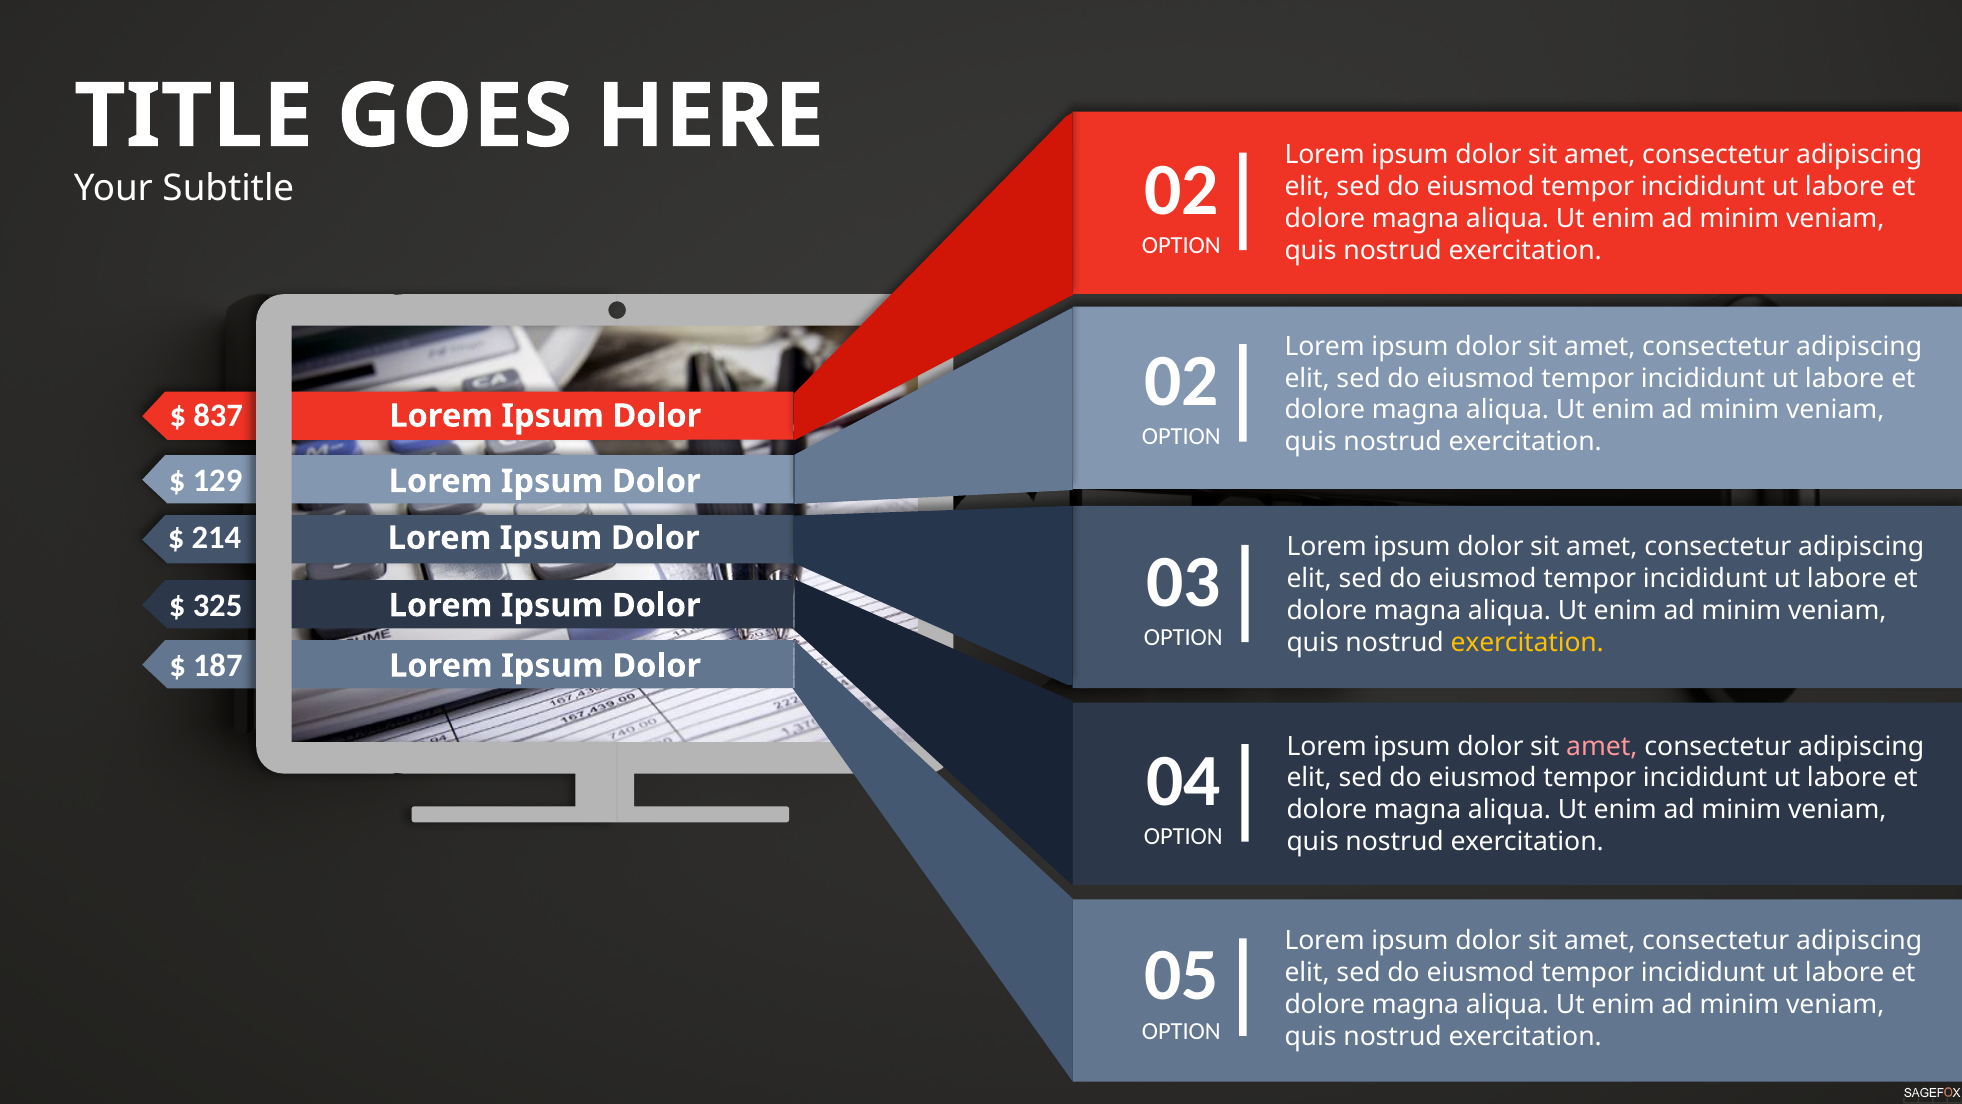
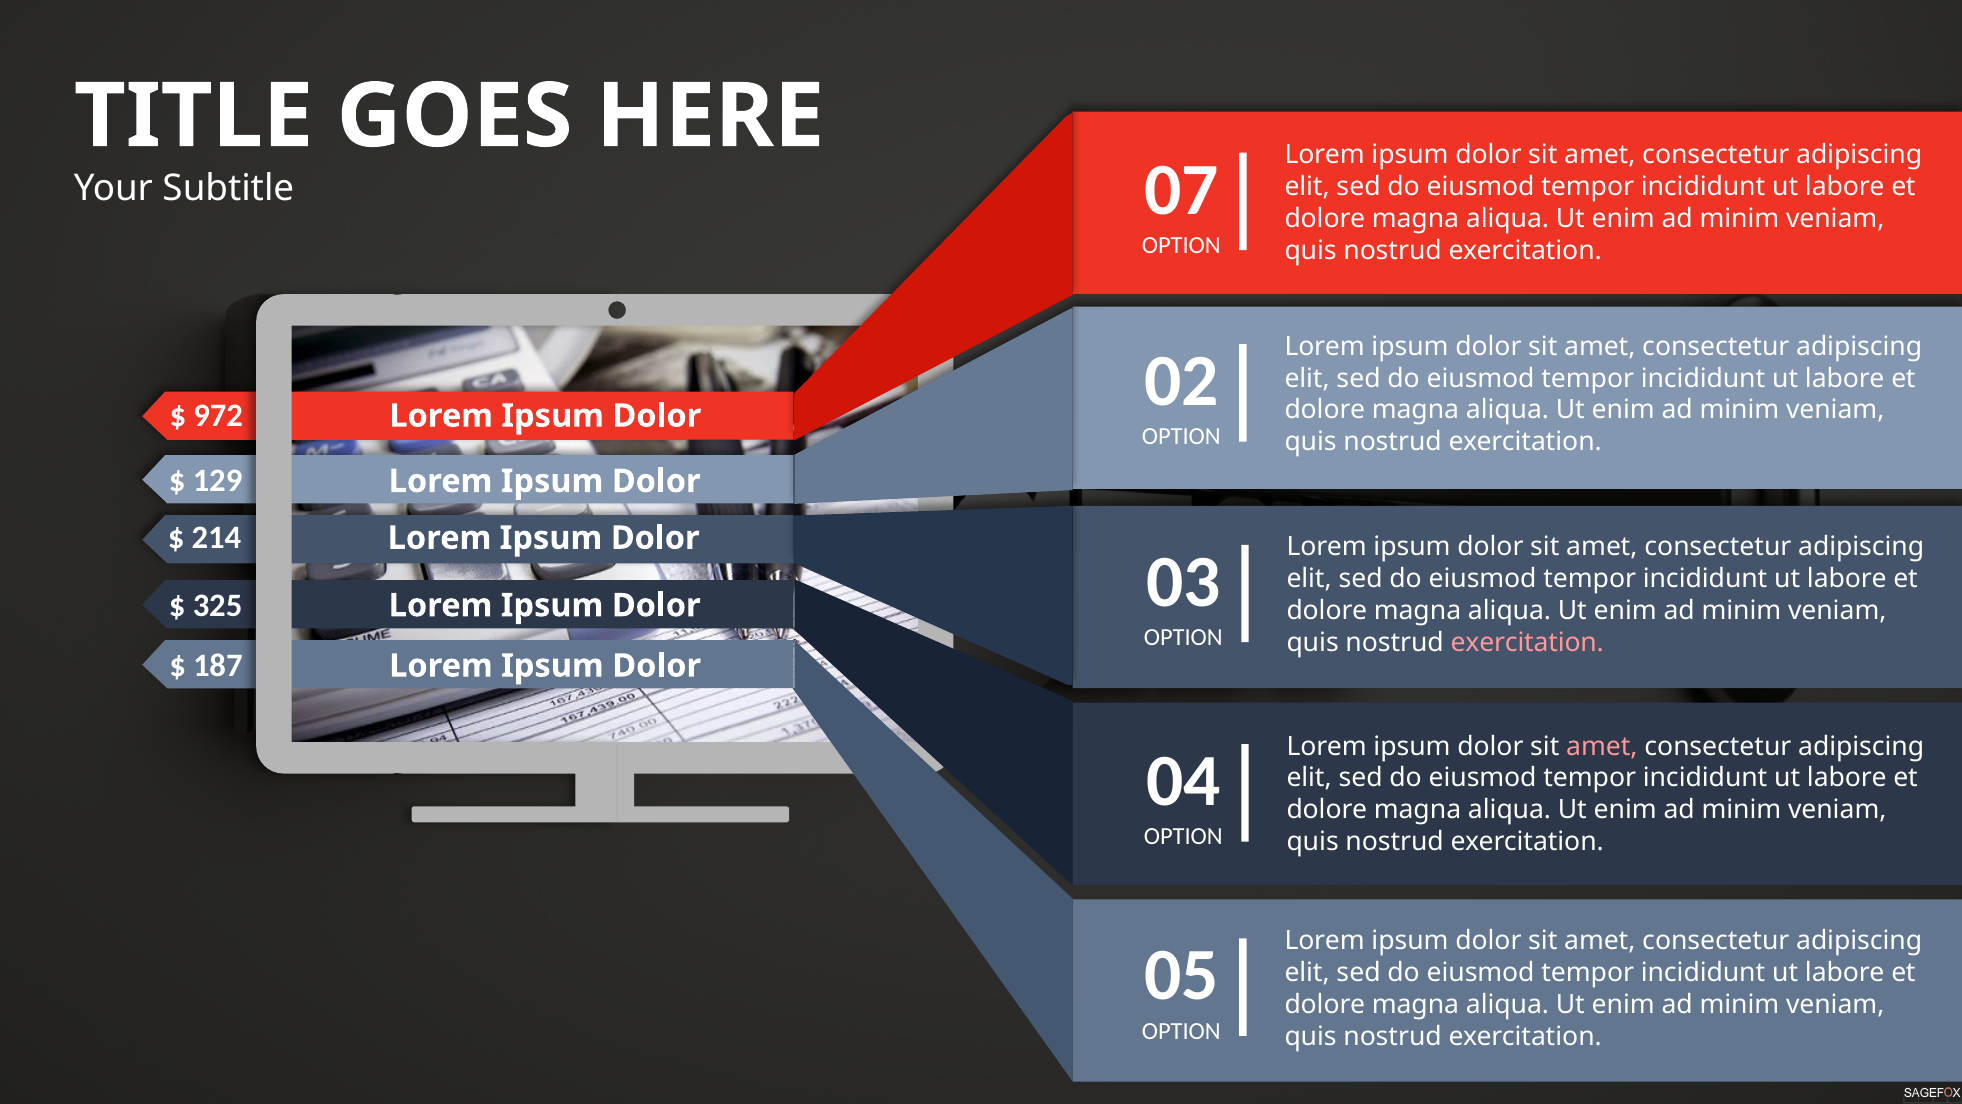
02 at (1181, 190): 02 -> 07
837: 837 -> 972
exercitation at (1527, 642) colour: yellow -> pink
